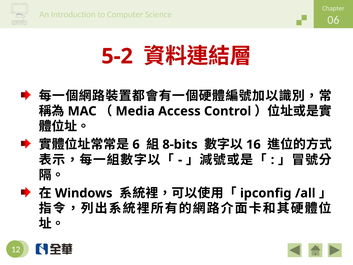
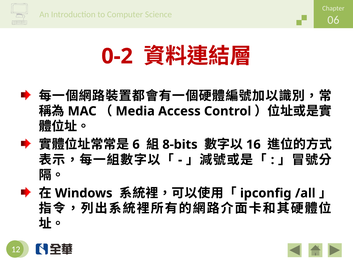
5-2: 5-2 -> 0-2
